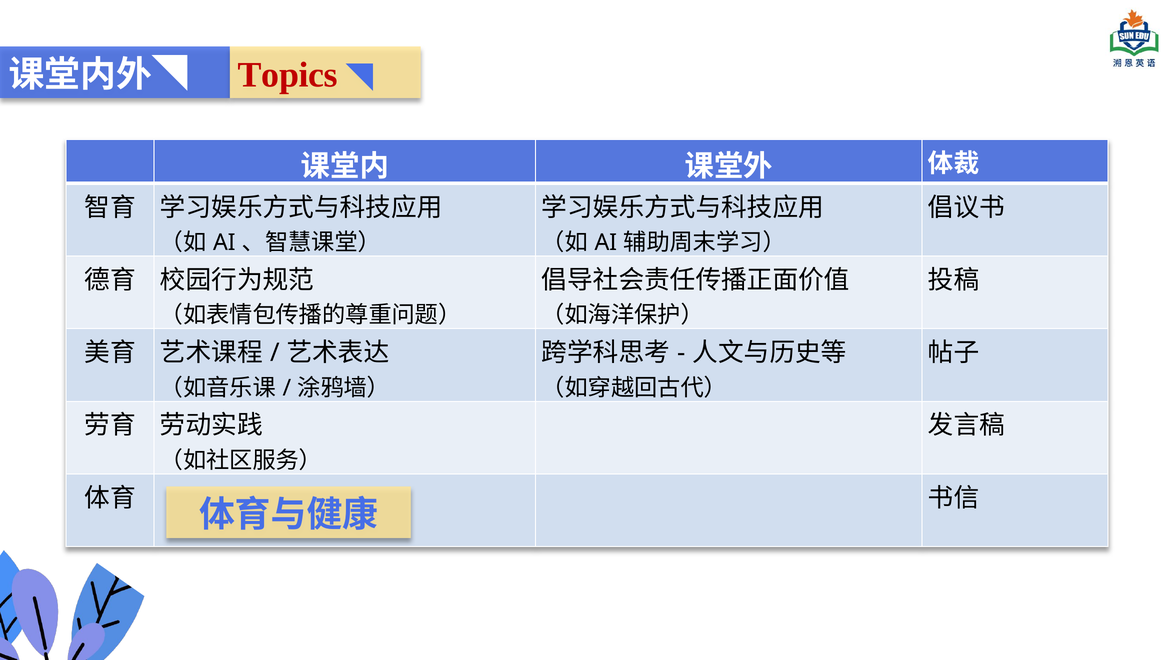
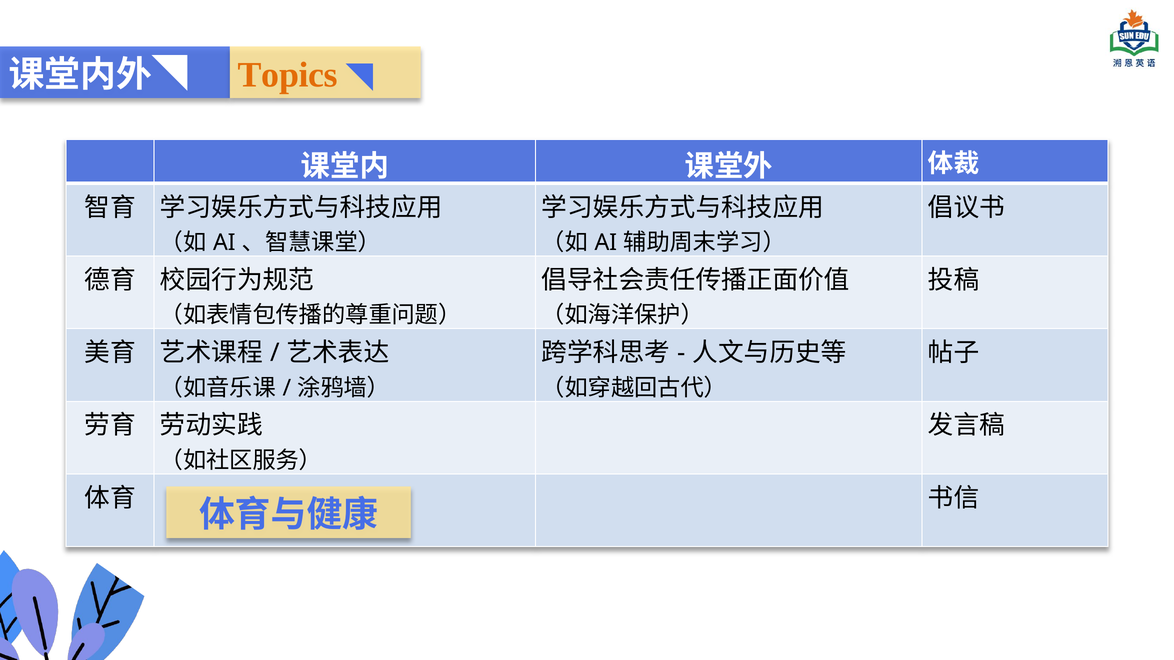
Topics colour: red -> orange
